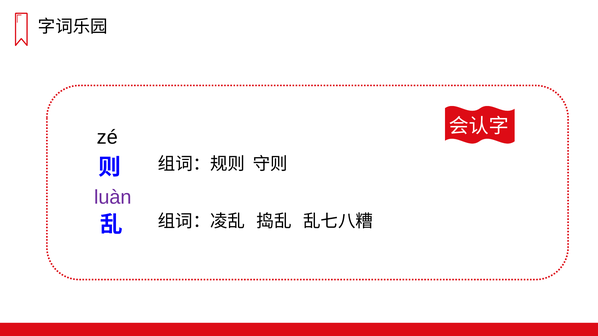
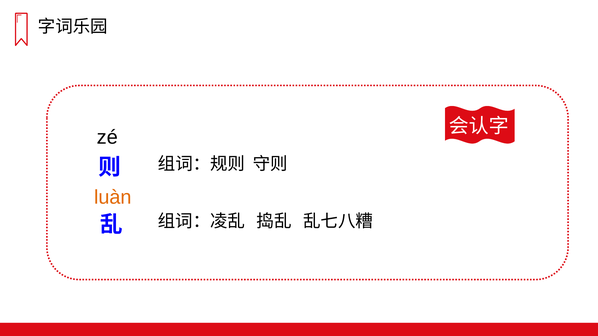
luàn colour: purple -> orange
